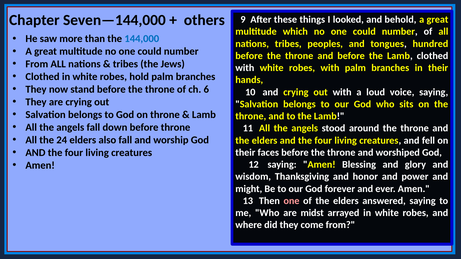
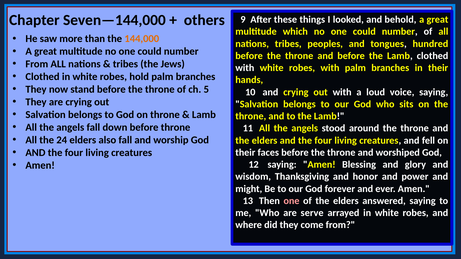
144,000 colour: blue -> orange
6: 6 -> 5
midst: midst -> serve
